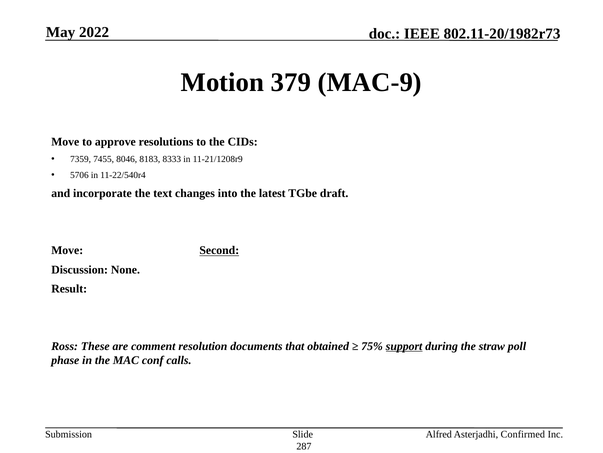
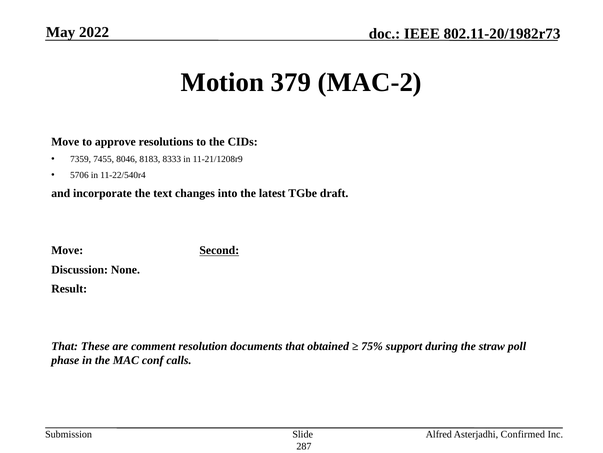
MAC-9: MAC-9 -> MAC-2
Ross at (65, 346): Ross -> That
support underline: present -> none
